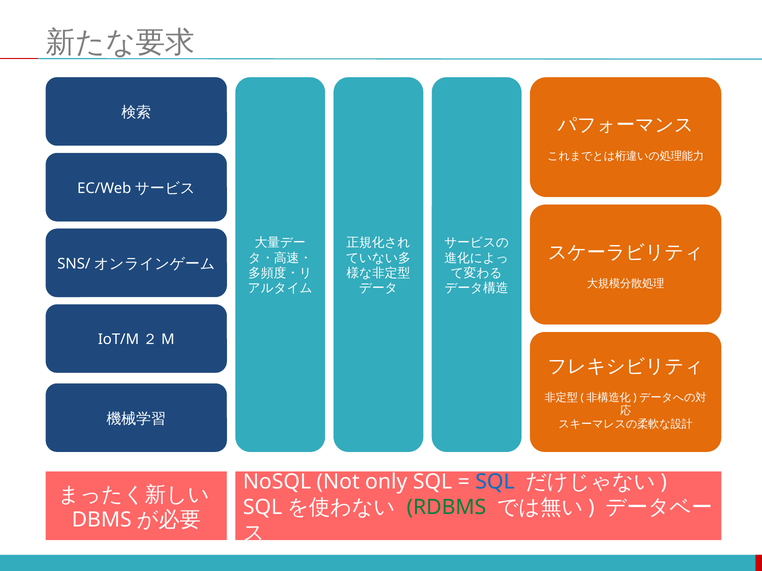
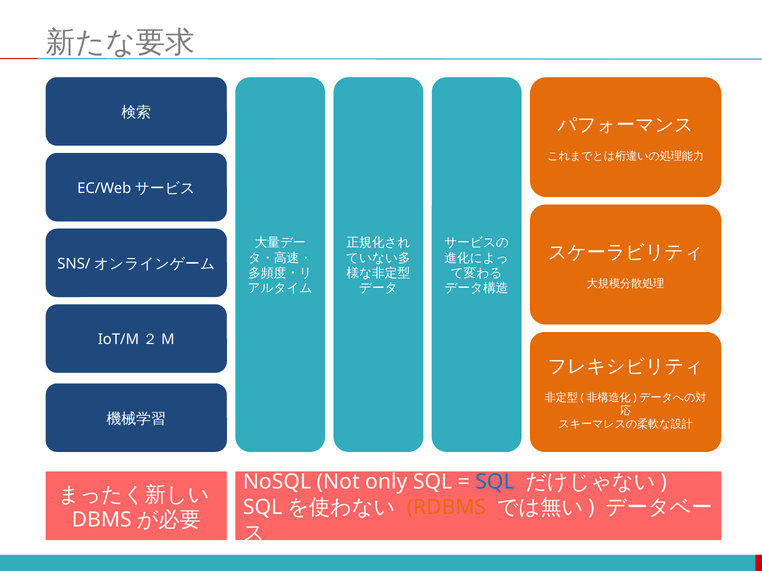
RDBMS colour: green -> orange
